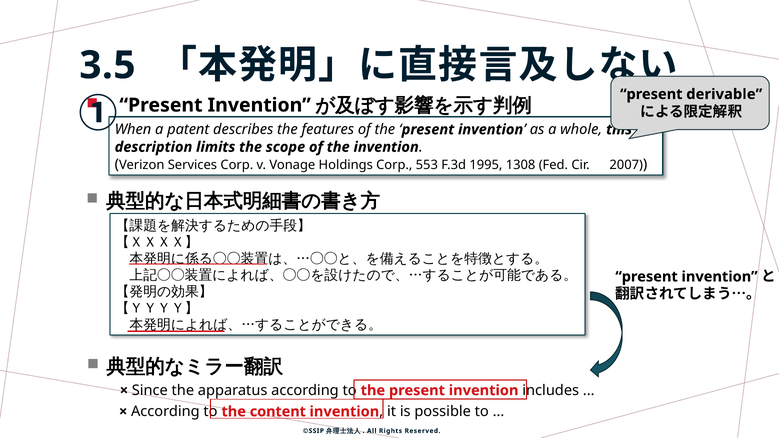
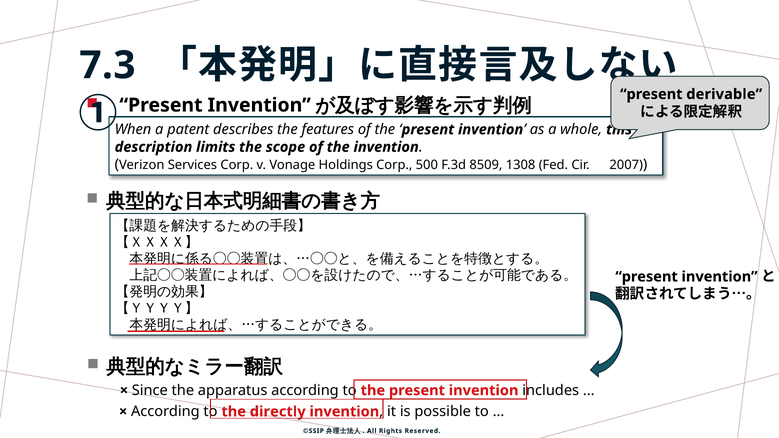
3.5: 3.5 -> 7.3
553: 553 -> 500
1995: 1995 -> 8509
content: content -> directly
